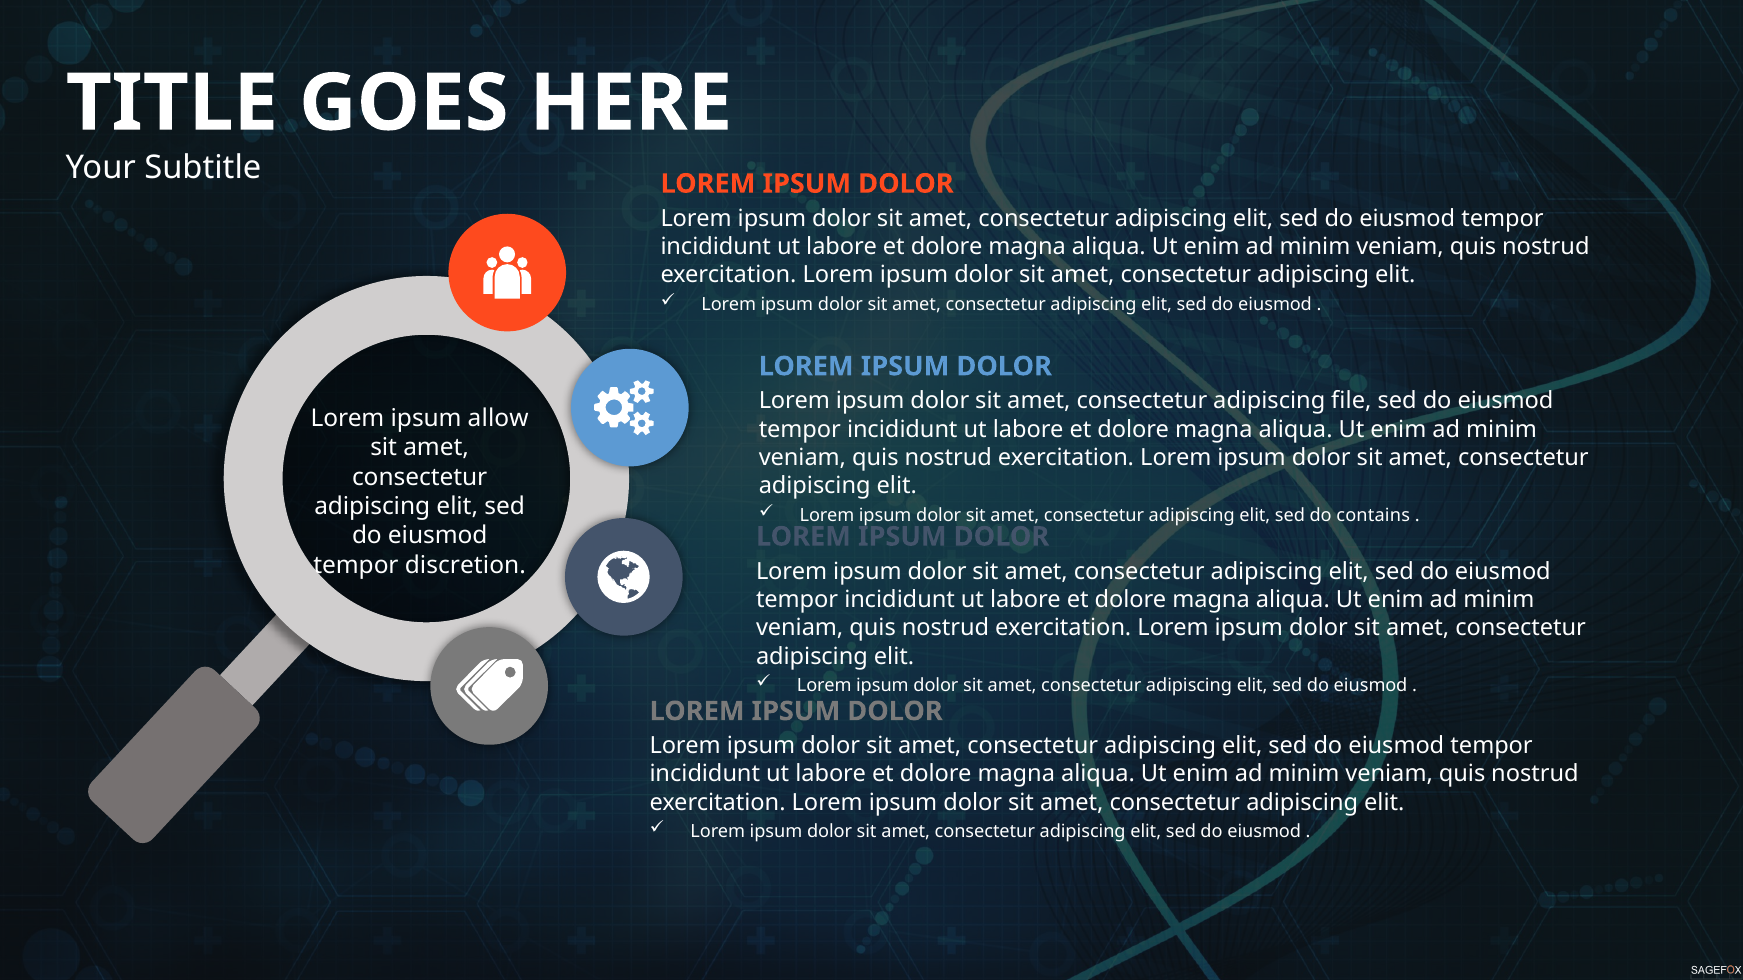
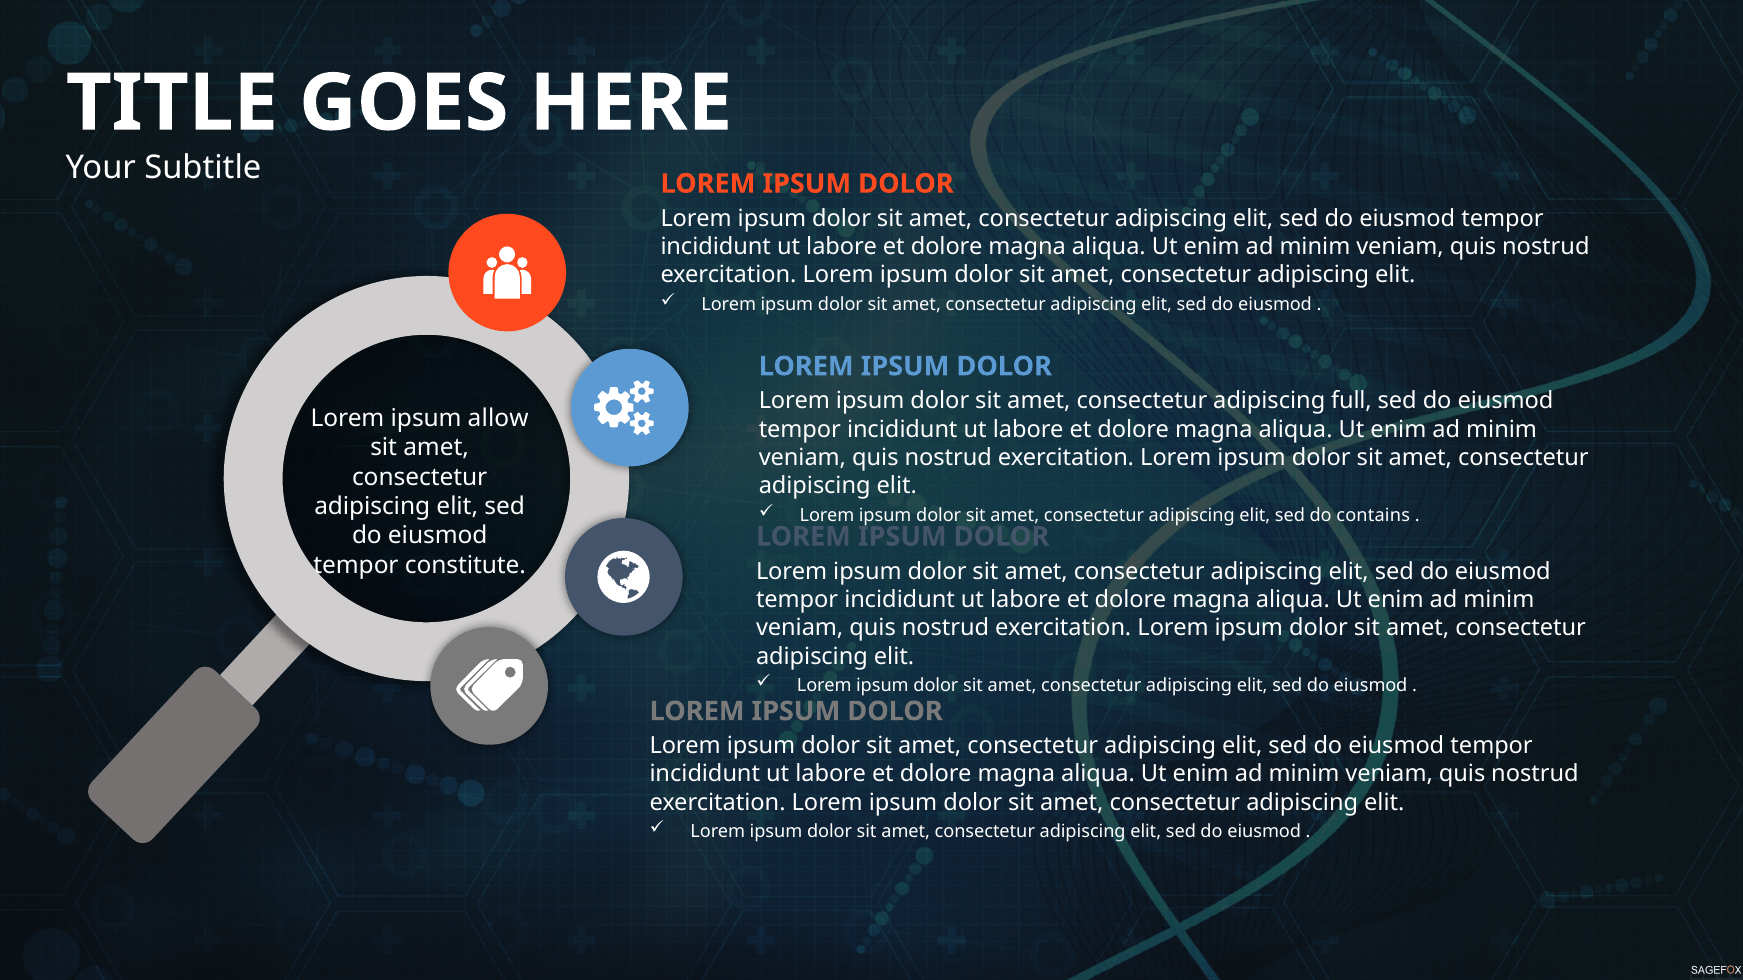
file: file -> full
discretion: discretion -> constitute
